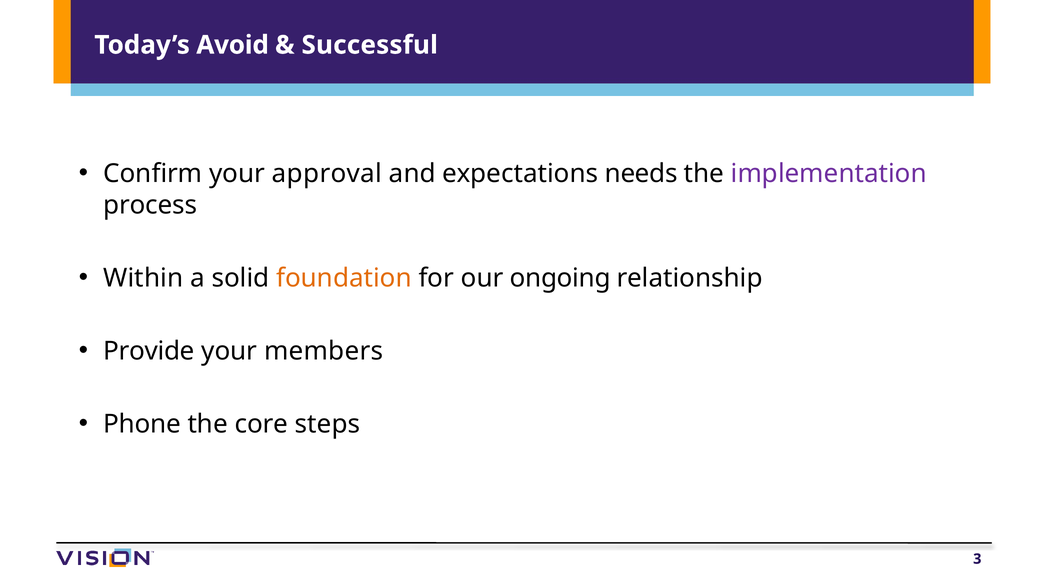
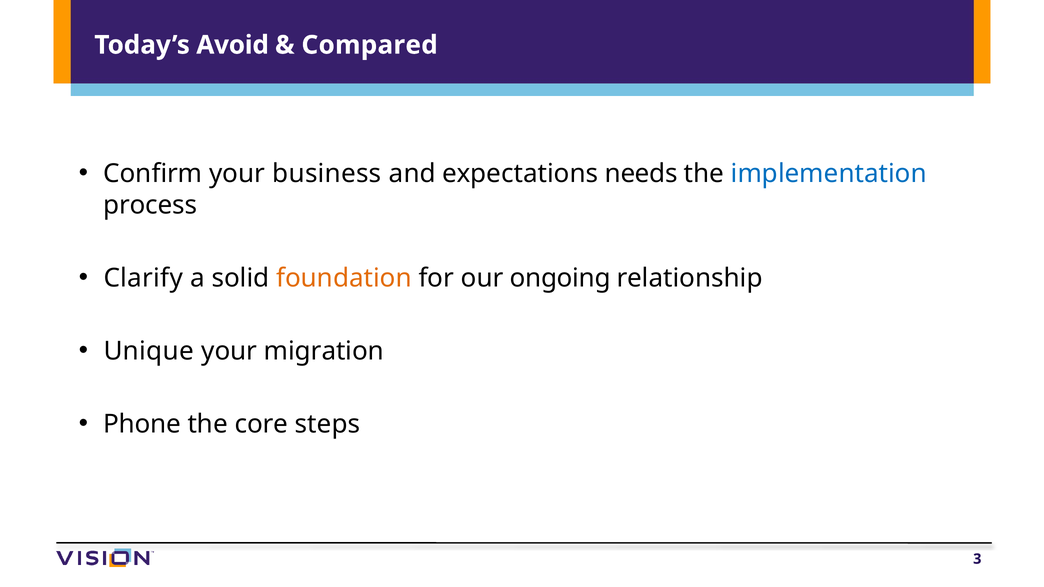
Successful: Successful -> Compared
approval: approval -> business
implementation colour: purple -> blue
Within: Within -> Clarify
Provide: Provide -> Unique
members: members -> migration
